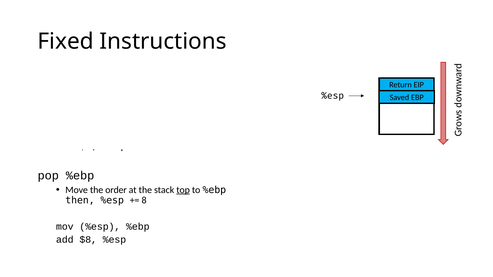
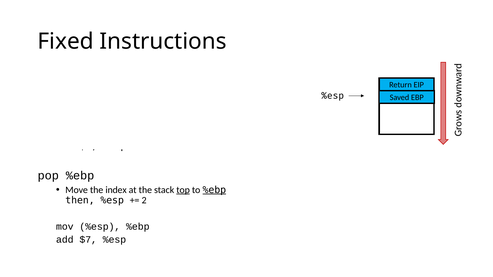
order: order -> index
%ebp at (214, 190) underline: none -> present
8: 8 -> 2
$8: $8 -> $7
